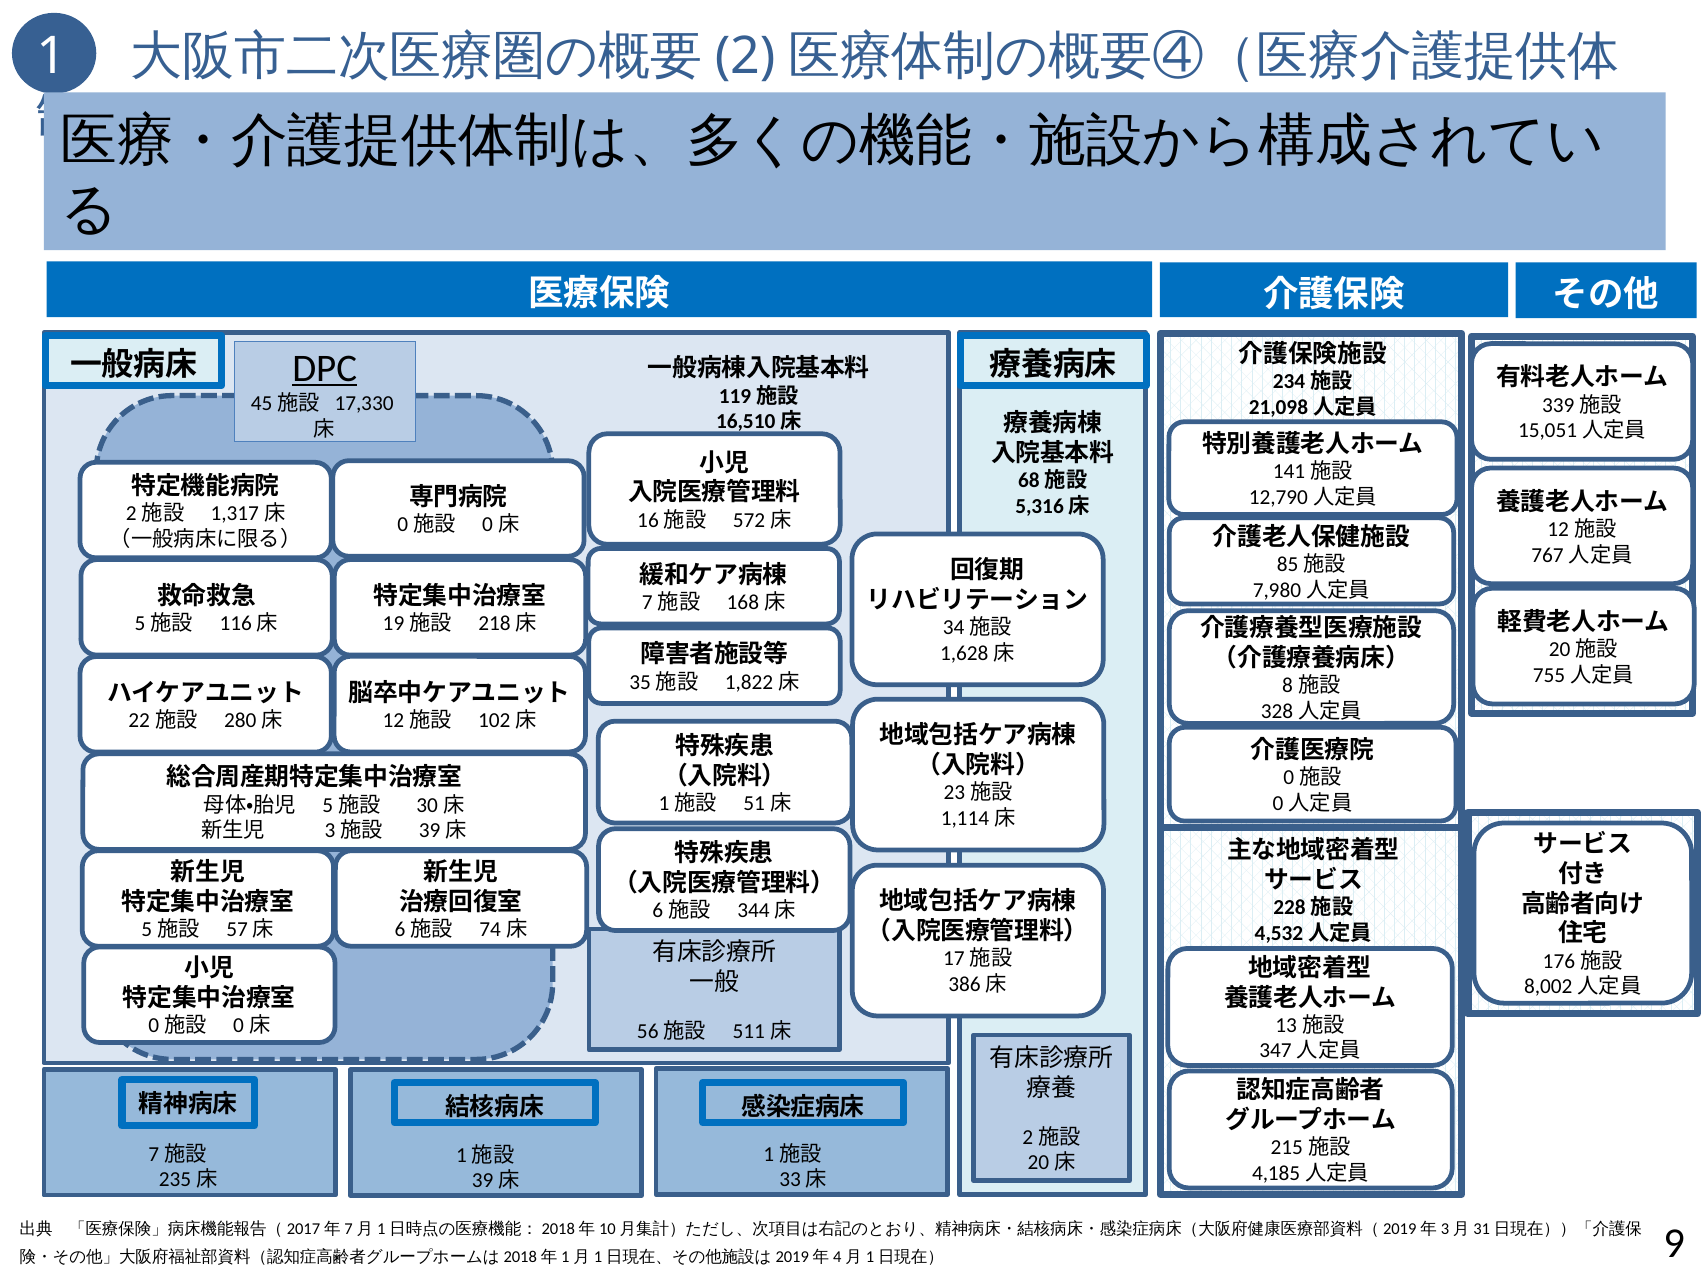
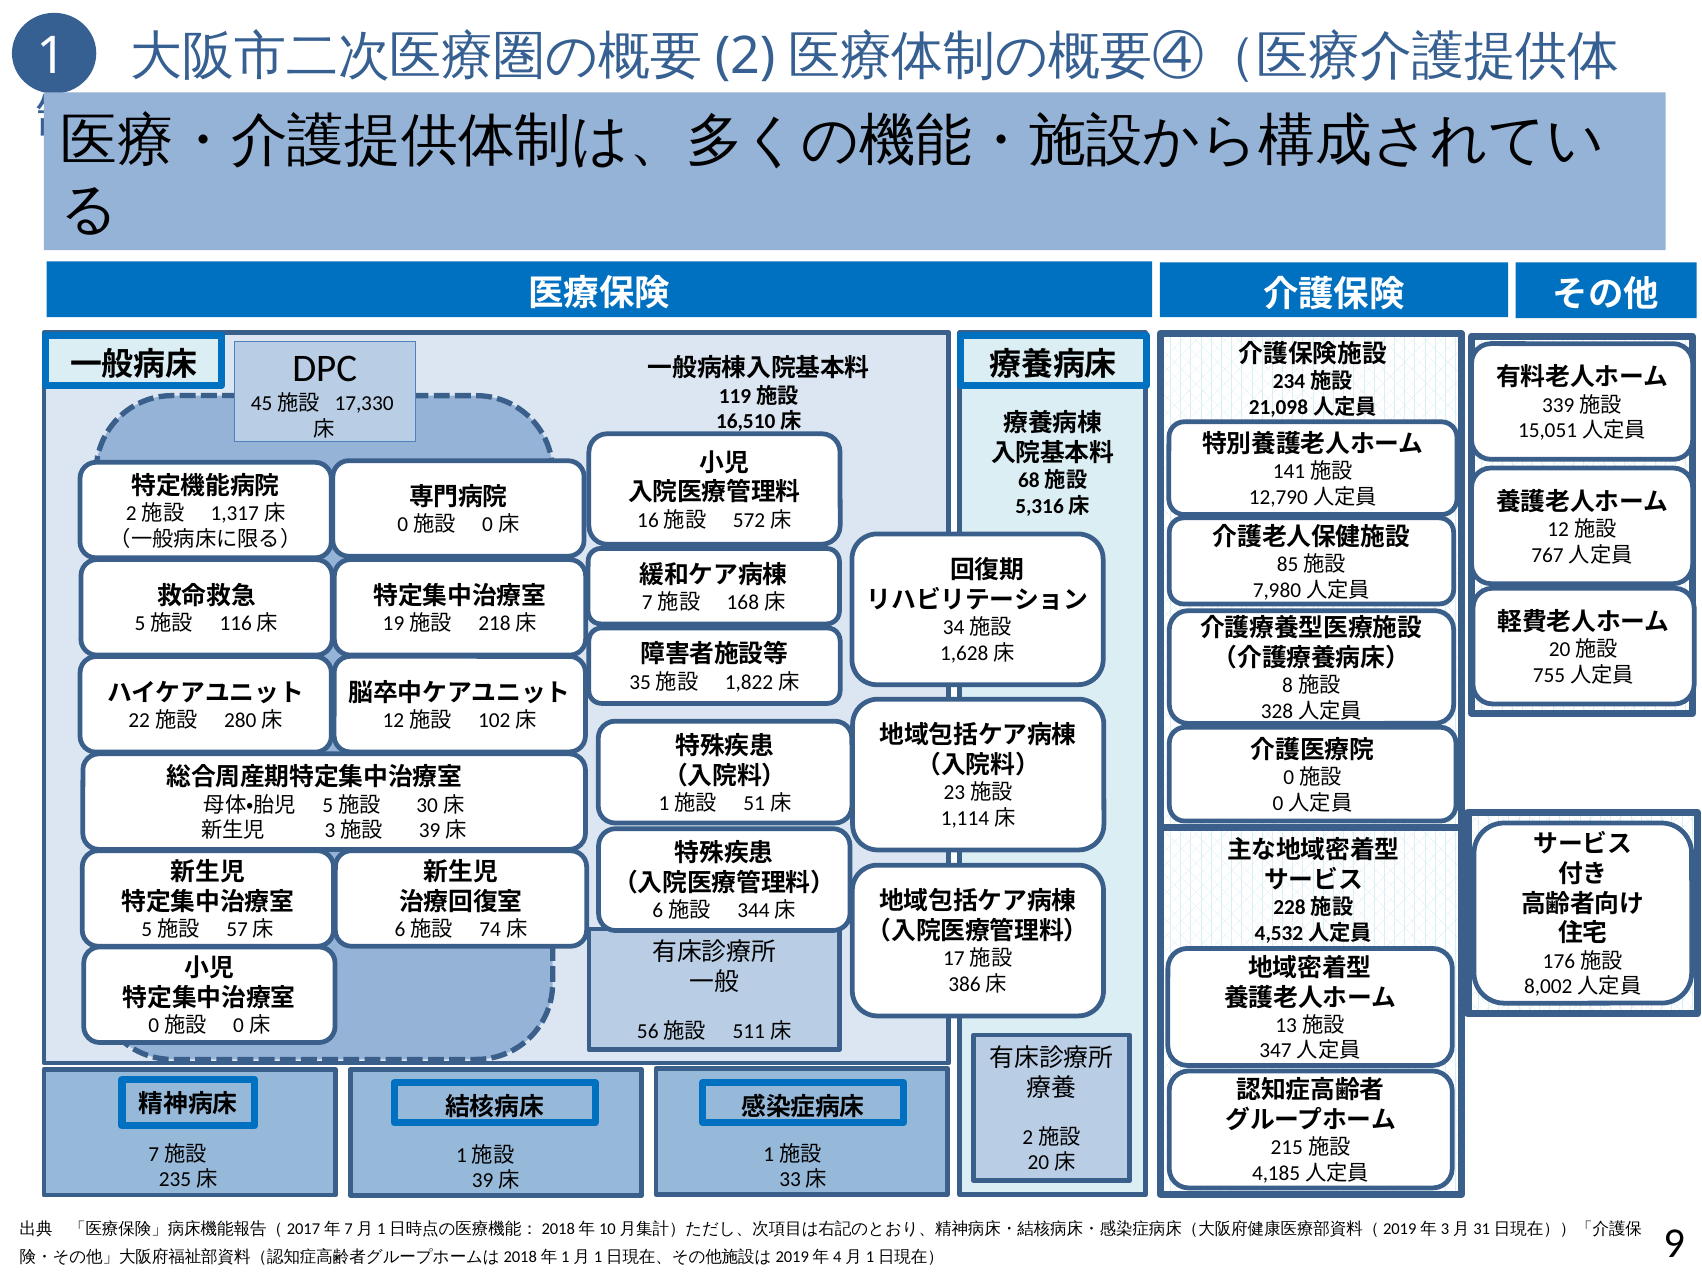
DPC underline: present -> none
